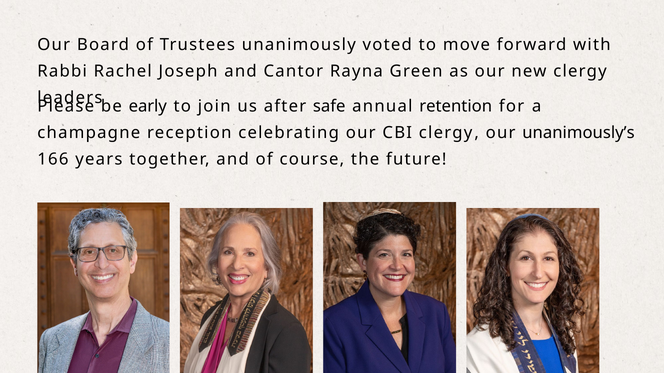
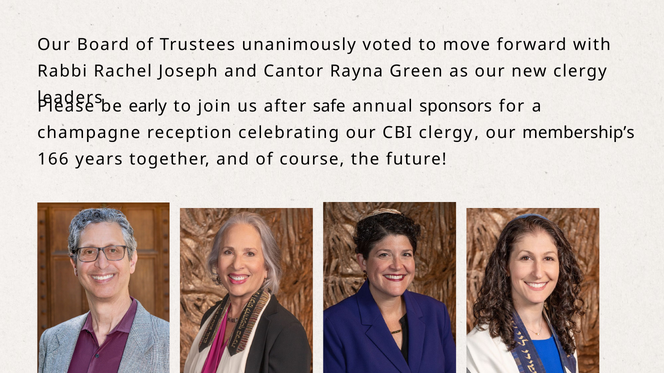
retention: retention -> sponsors
unanimously’s: unanimously’s -> membership’s
